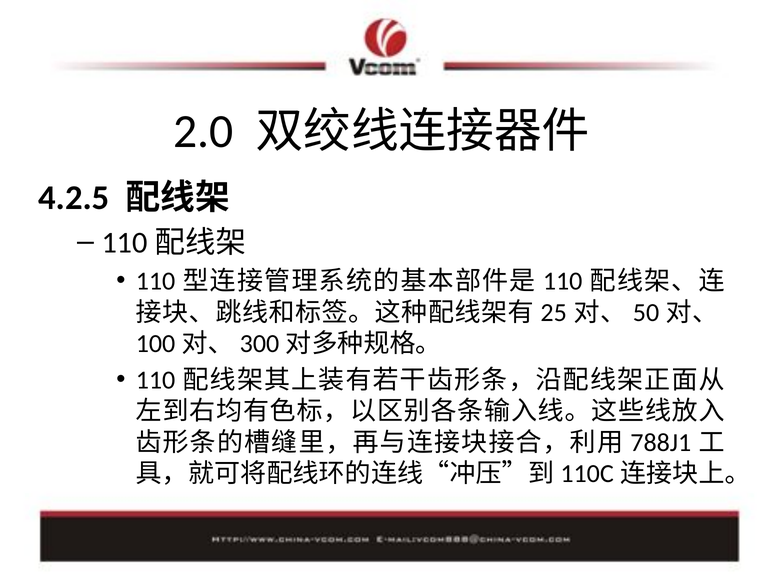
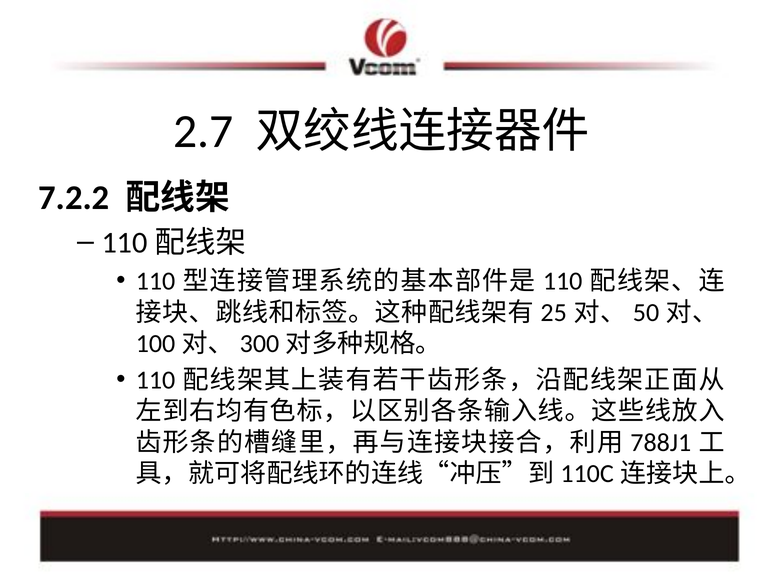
2.0: 2.0 -> 2.7
4.2.5: 4.2.5 -> 7.2.2
